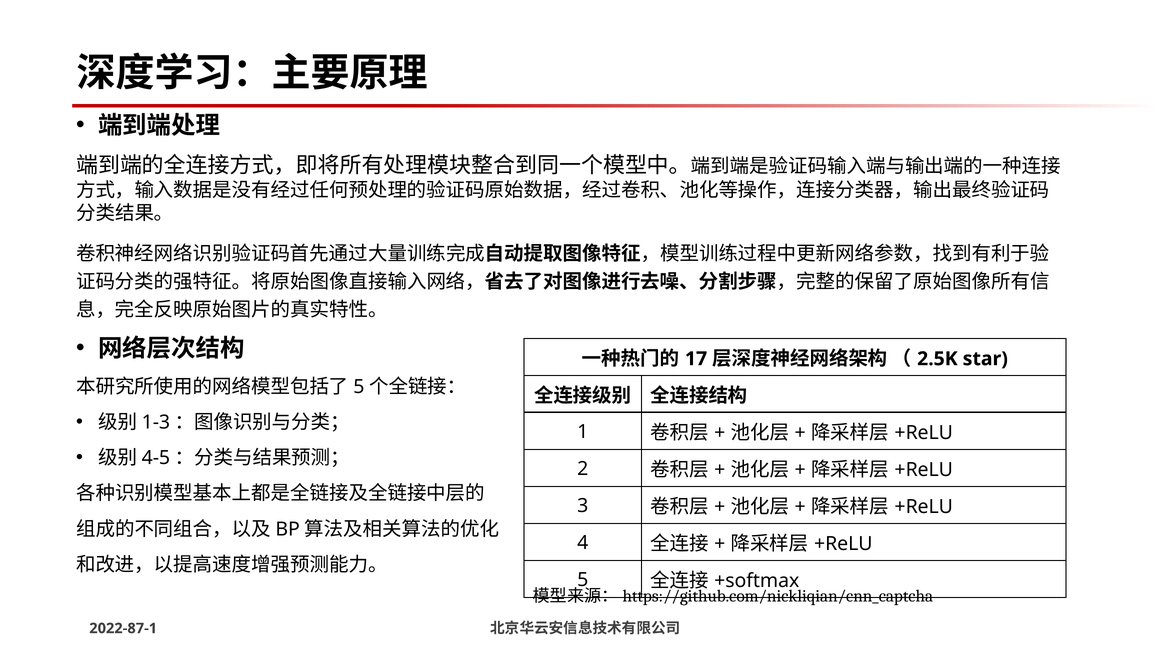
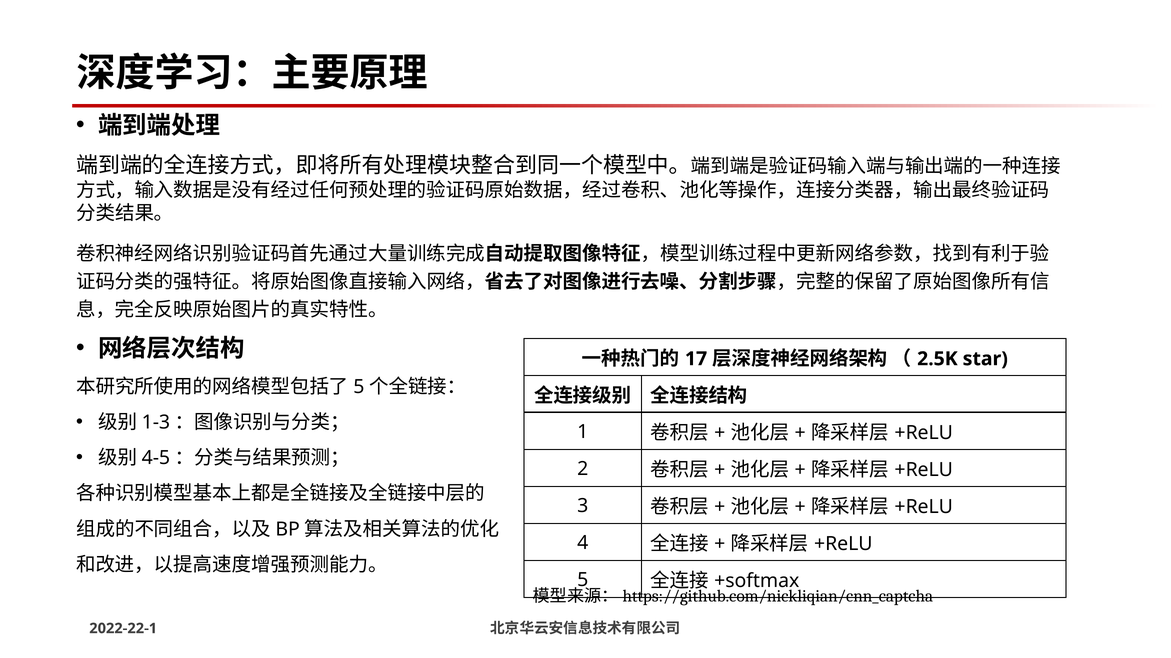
2022-87-1: 2022-87-1 -> 2022-22-1
